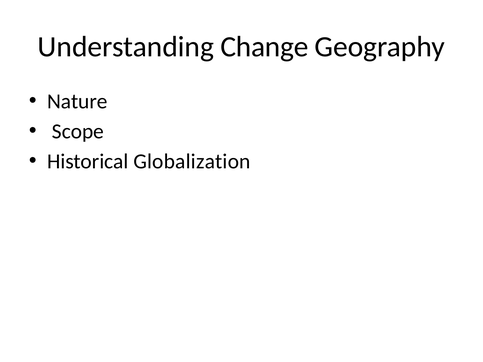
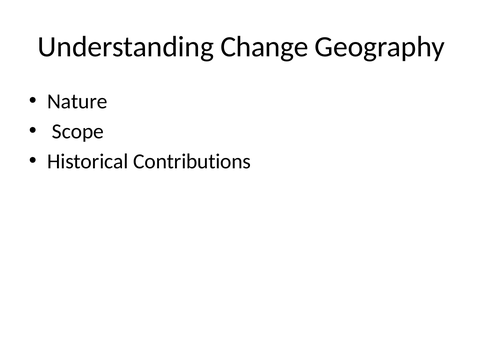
Globalization: Globalization -> Contributions
